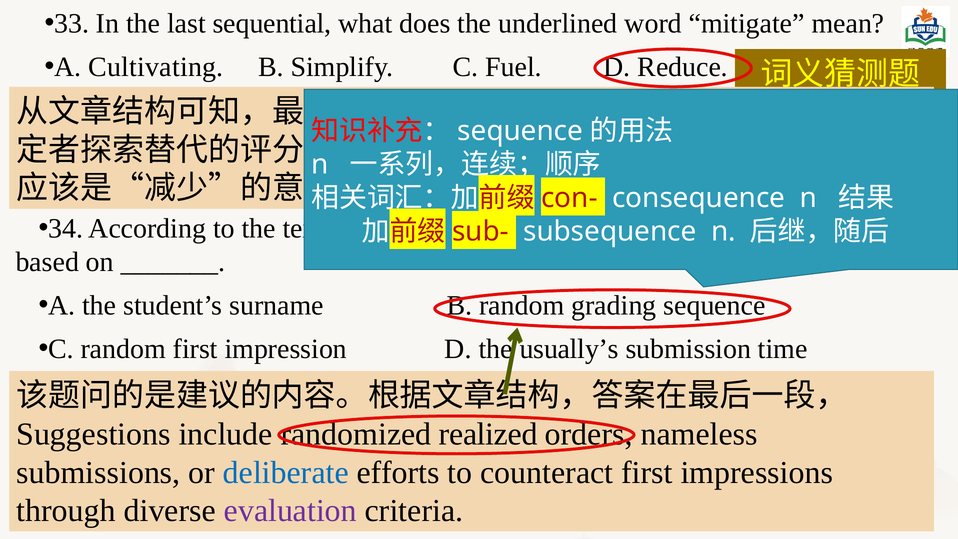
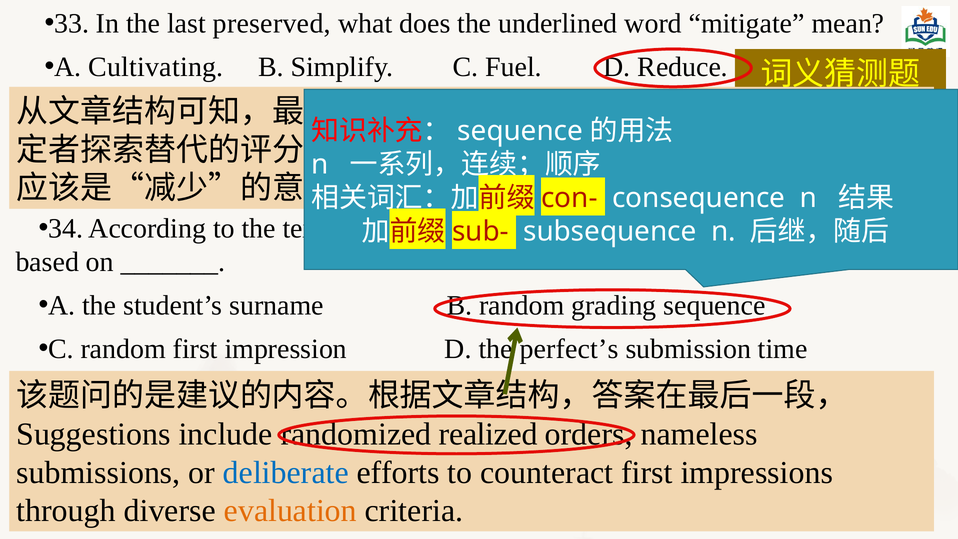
sequential: sequential -> preserved
usually’s: usually’s -> perfect’s
evaluation colour: purple -> orange
